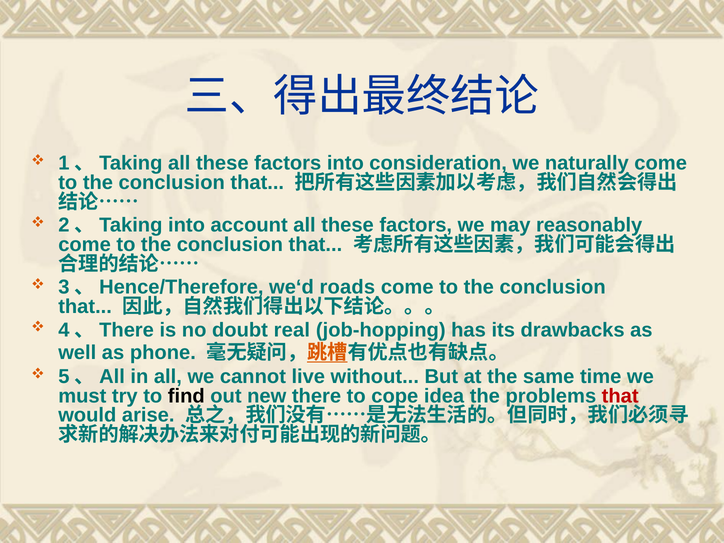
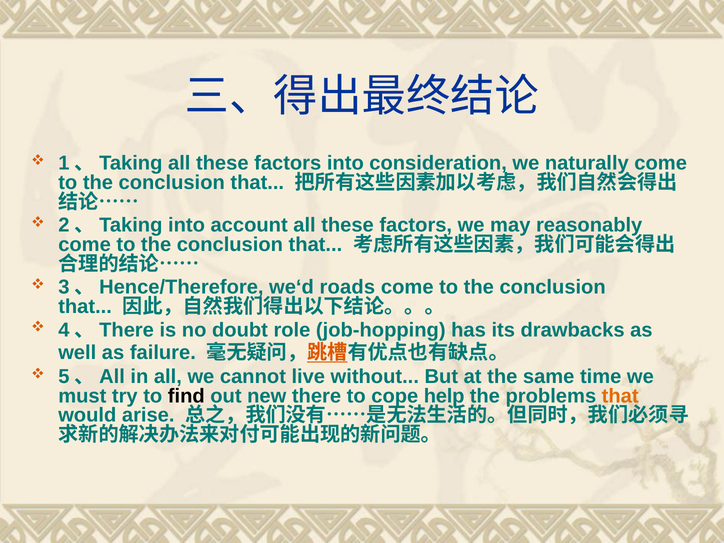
real: real -> role
phone: phone -> failure
idea: idea -> help
that at (620, 396) colour: red -> orange
